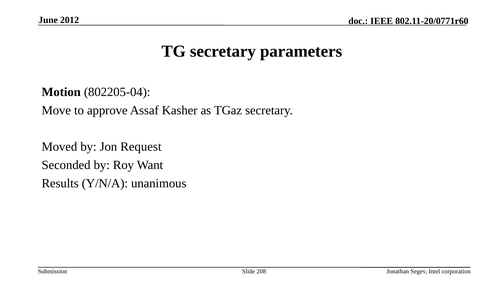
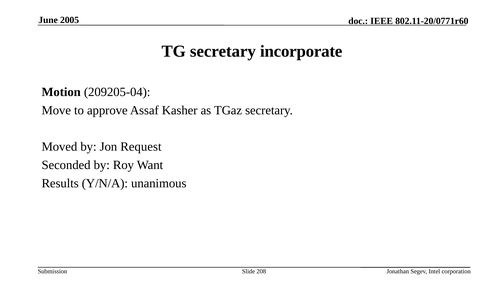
2012: 2012 -> 2005
parameters: parameters -> incorporate
802205-04: 802205-04 -> 209205-04
